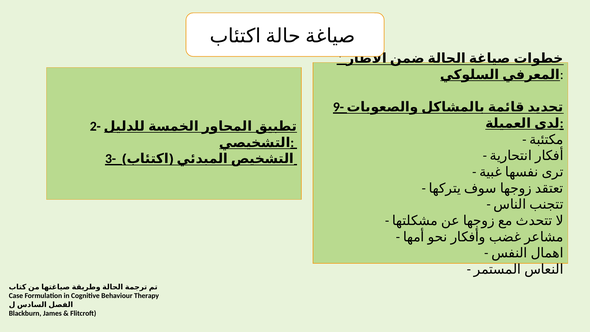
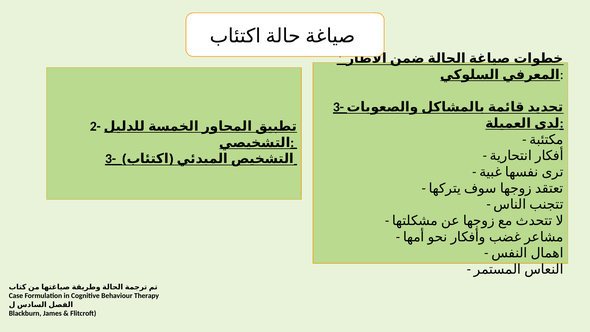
9- at (338, 107): 9- -> 3-
